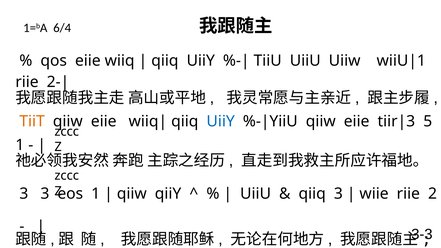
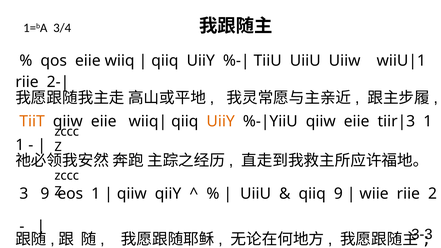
6/4: 6/4 -> 3/4
UiiY at (221, 121) colour: blue -> orange
5 at (428, 121): 5 -> 1
3 3: 3 -> 9
qiiq 3: 3 -> 9
